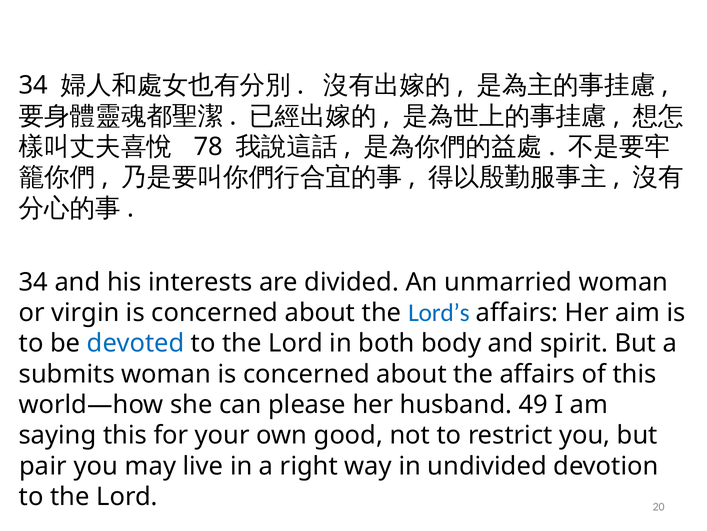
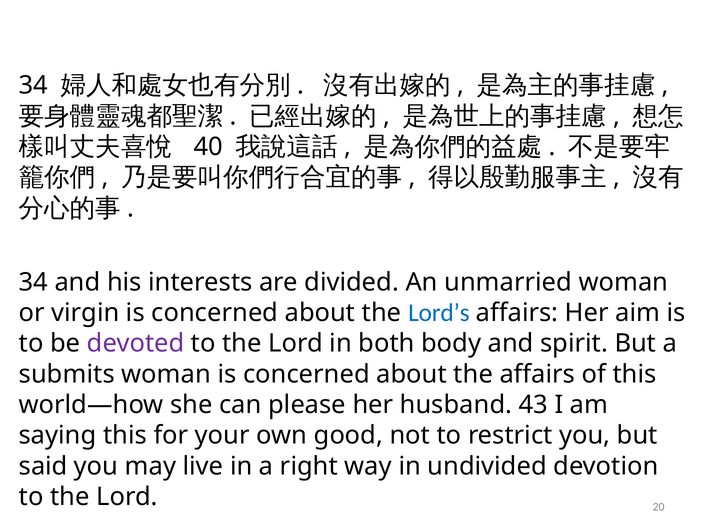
78: 78 -> 40
devoted colour: blue -> purple
49: 49 -> 43
pair: pair -> said
